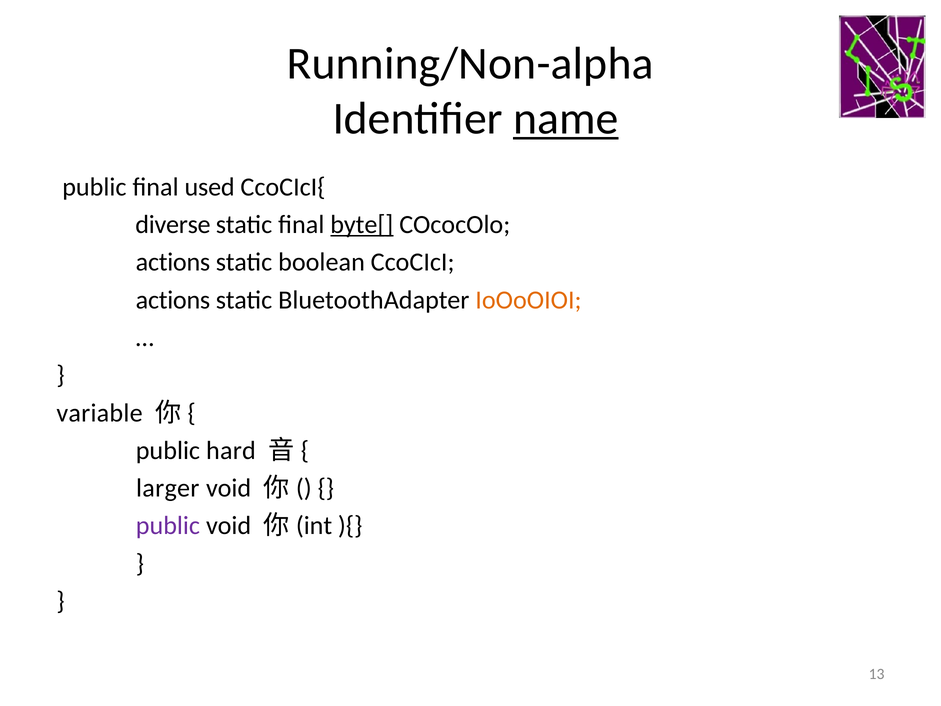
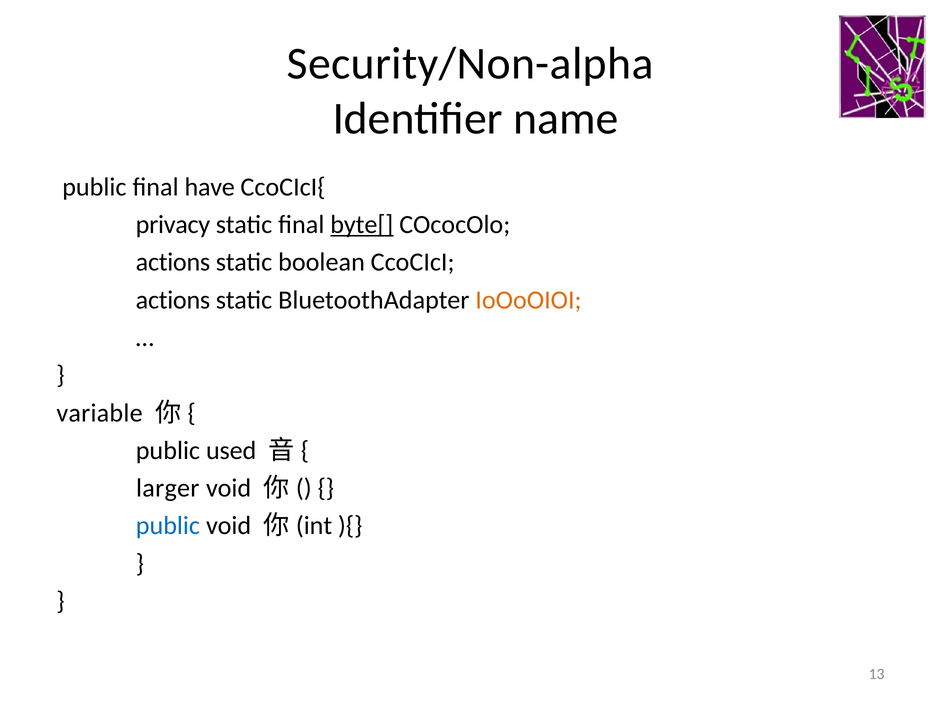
Running/Non-alpha: Running/Non-alpha -> Security/Non-alpha
name underline: present -> none
used: used -> have
diverse: diverse -> privacy
hard: hard -> used
public at (168, 526) colour: purple -> blue
